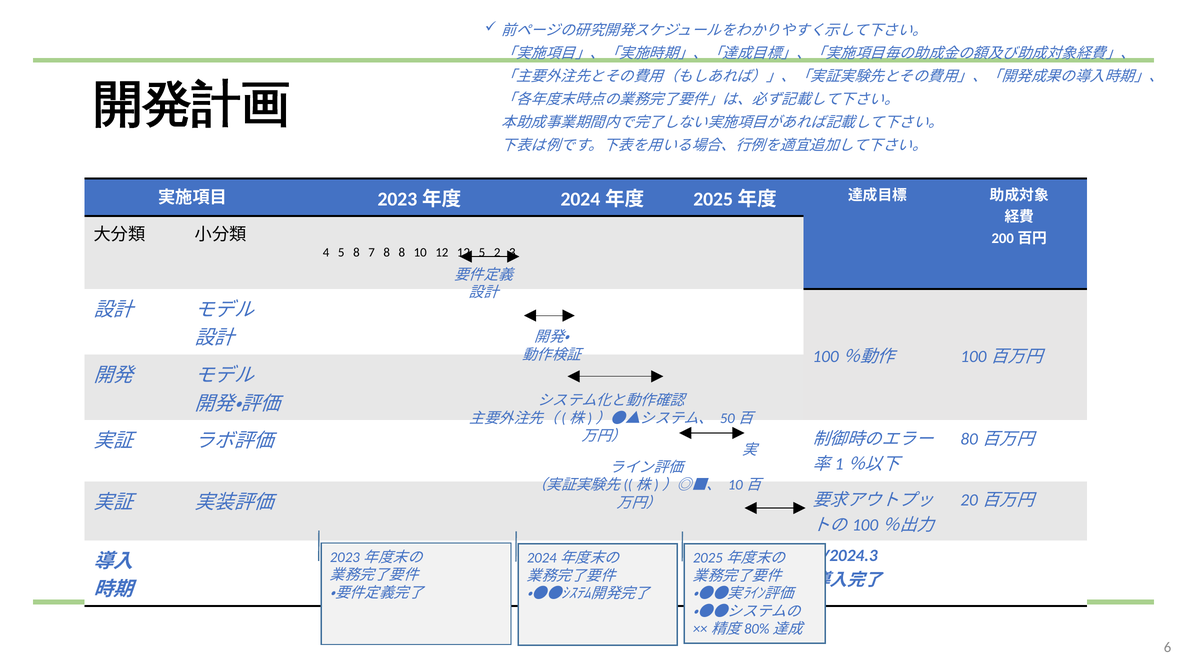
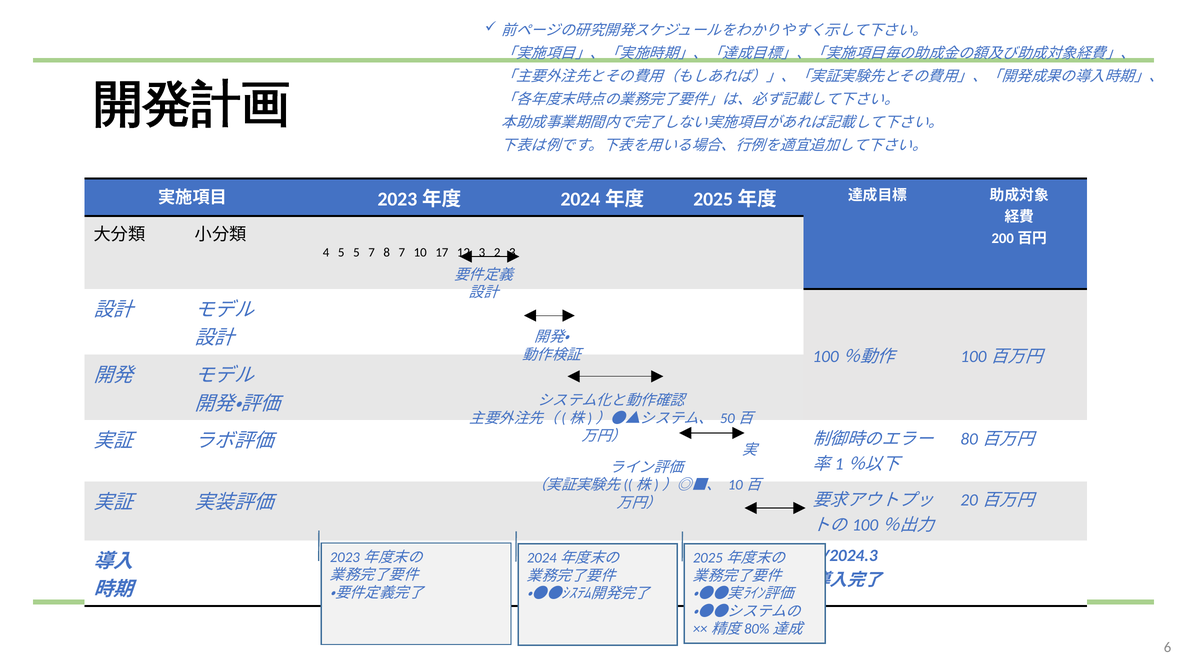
5 8: 8 -> 5
8 8: 8 -> 7
10 12: 12 -> 17
5 at (482, 252): 5 -> 3
